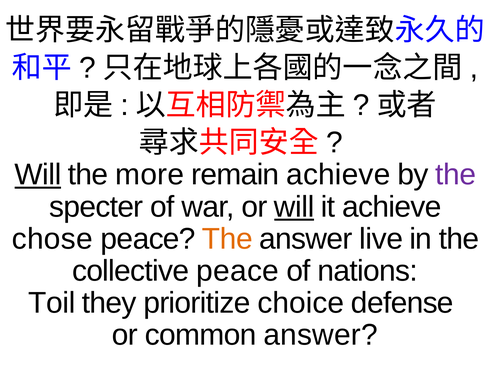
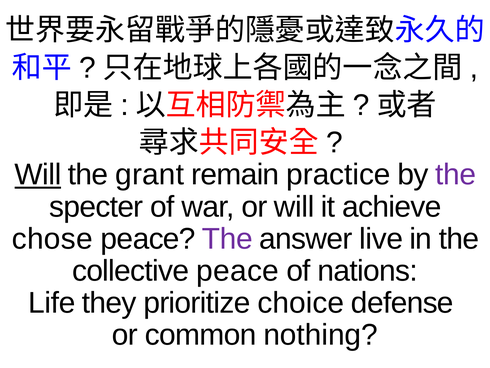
more: more -> grant
remain achieve: achieve -> practice
will at (294, 207) underline: present -> none
The at (227, 238) colour: orange -> purple
Toil: Toil -> Life
common answer: answer -> nothing
